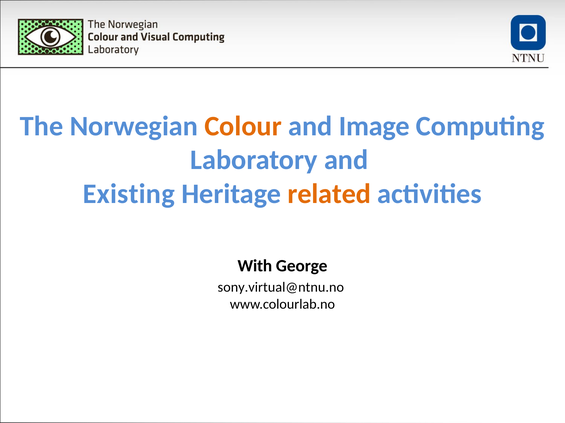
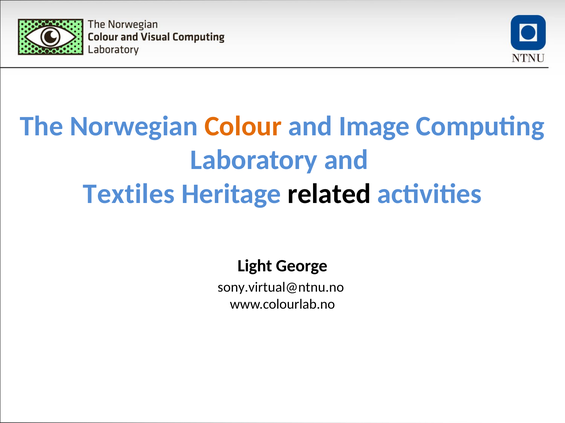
Existing: Existing -> Textiles
related colour: orange -> black
With: With -> Light
